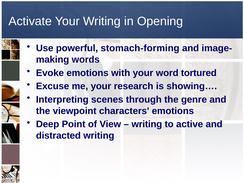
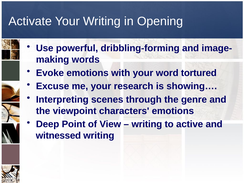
stomach-forming: stomach-forming -> dribbling-forming
distracted: distracted -> witnessed
